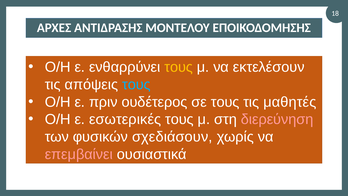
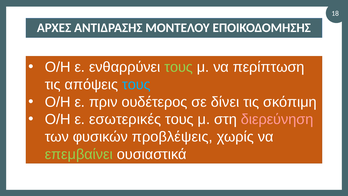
τους at (179, 67) colour: yellow -> light green
εκτελέσουν: εκτελέσουν -> περίπτωση
σε τους: τους -> δίνει
μαθητές: μαθητές -> σκόπιμη
σχεδιάσουν: σχεδιάσουν -> προβλέψεις
επεμβαίνει colour: pink -> light green
